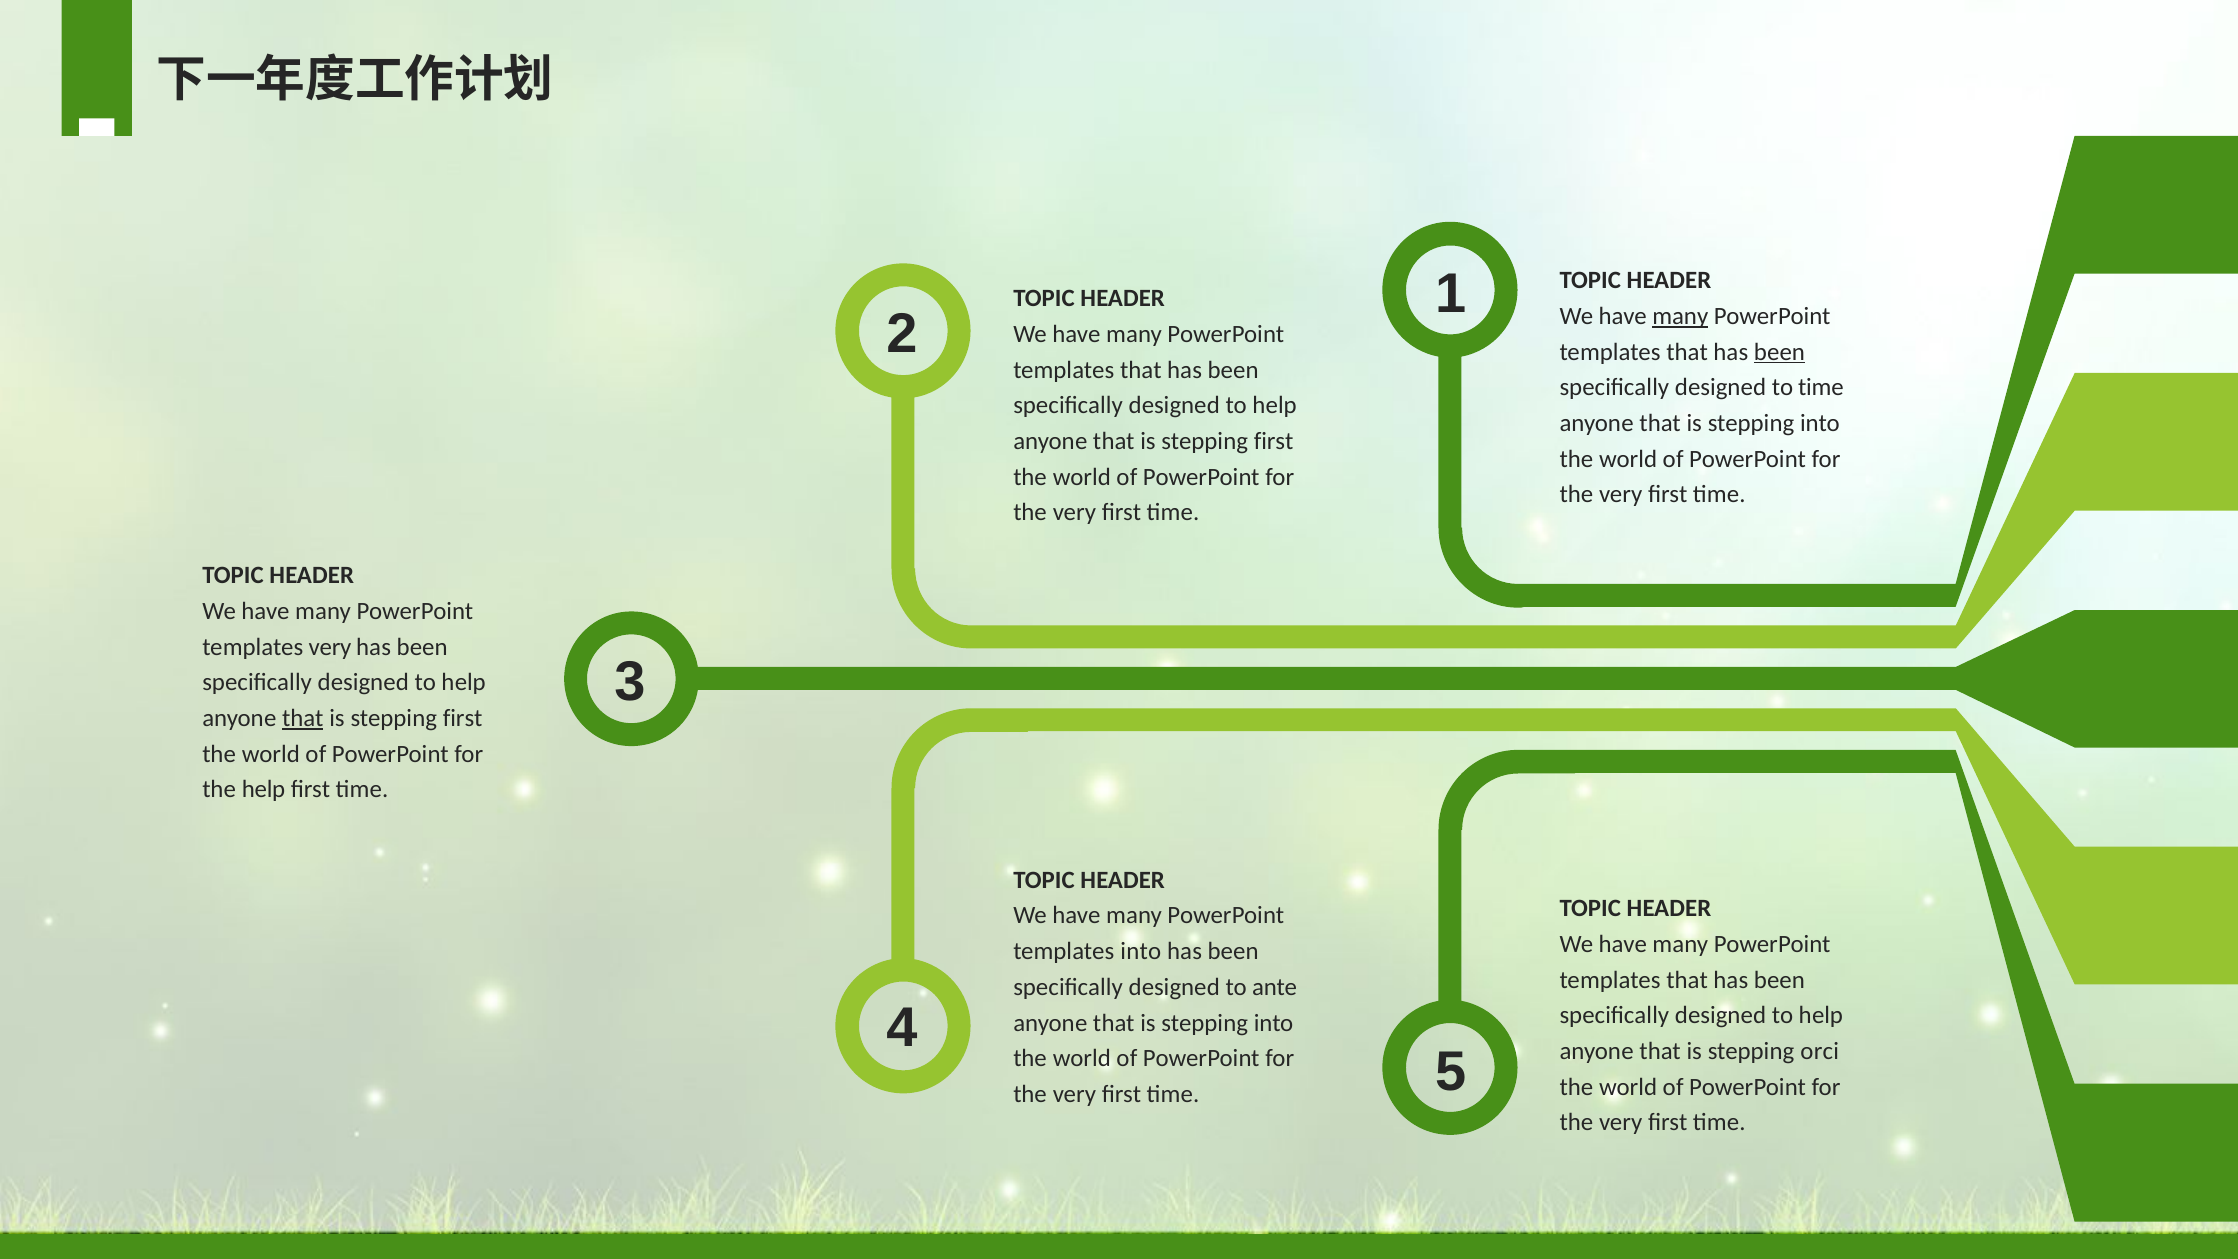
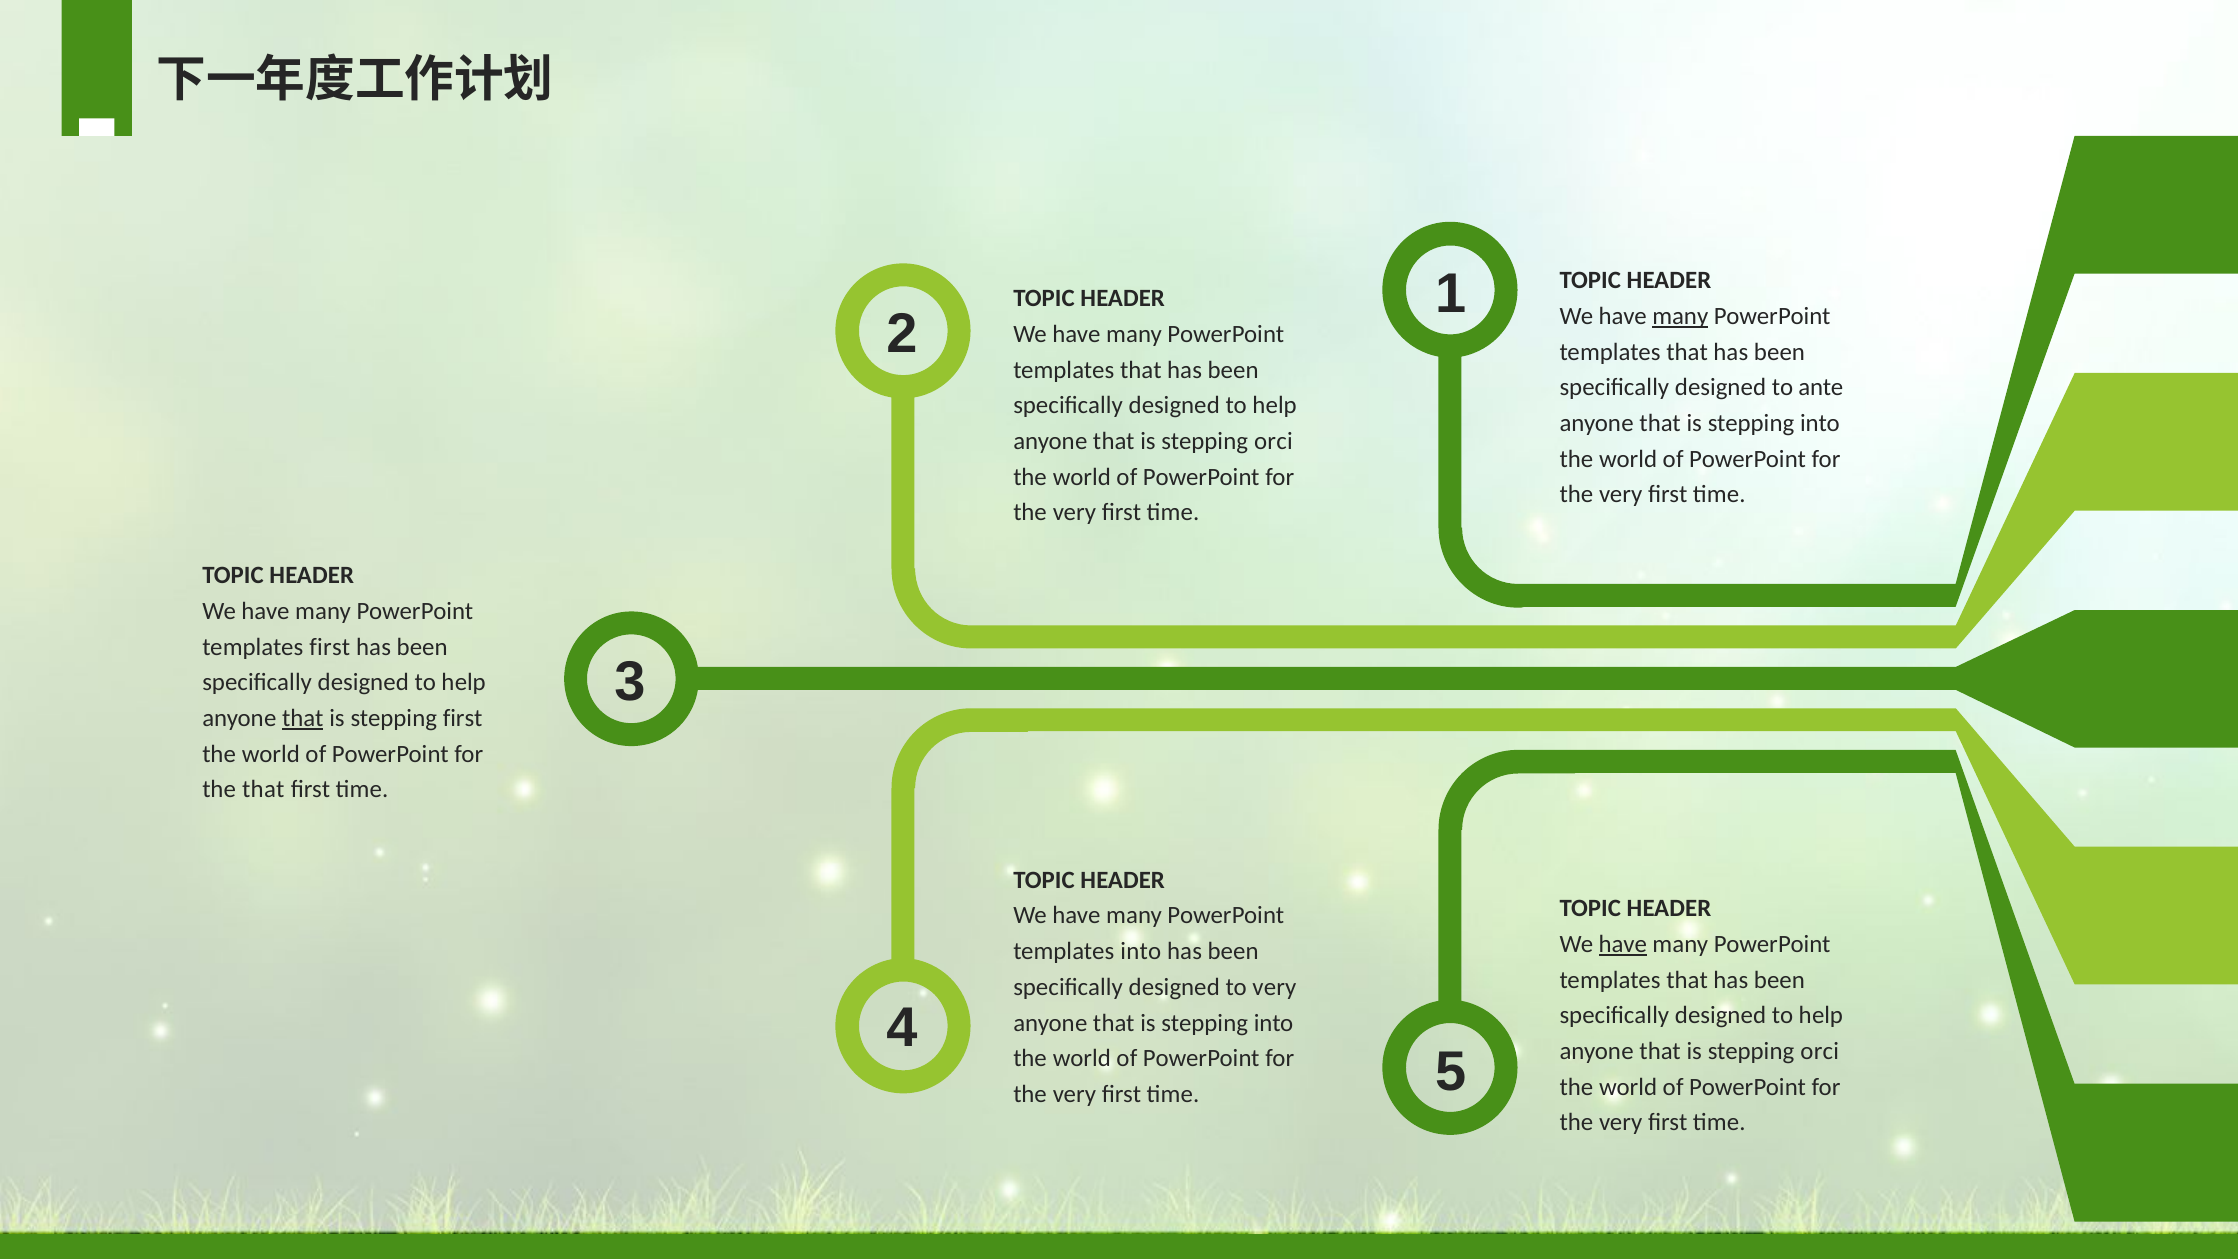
been at (1779, 352) underline: present -> none
to time: time -> ante
first at (1274, 441): first -> orci
templates very: very -> first
the help: help -> that
have at (1623, 944) underline: none -> present
to ante: ante -> very
